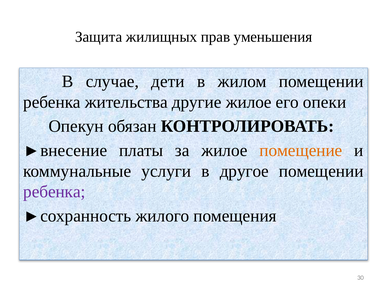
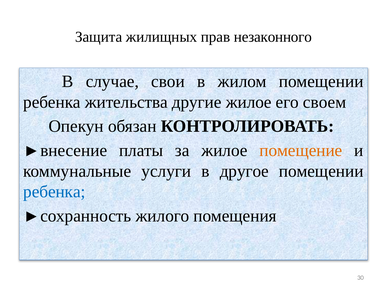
уменьшения: уменьшения -> незаконного
дети: дети -> свои
опеки: опеки -> своем
ребенка at (54, 191) colour: purple -> blue
